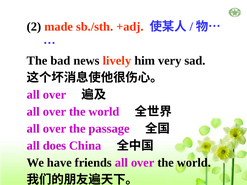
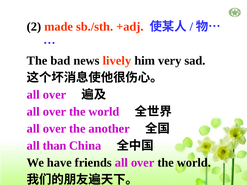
passage: passage -> another
does: does -> than
